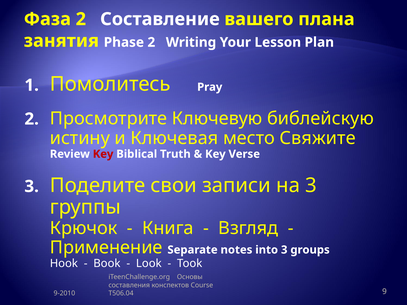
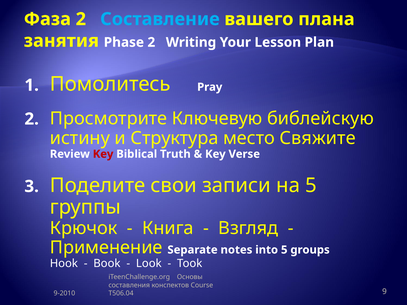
Составление colour: white -> light blue
Ключевая: Ключевая -> Структура
на 3: 3 -> 5
into 3: 3 -> 5
